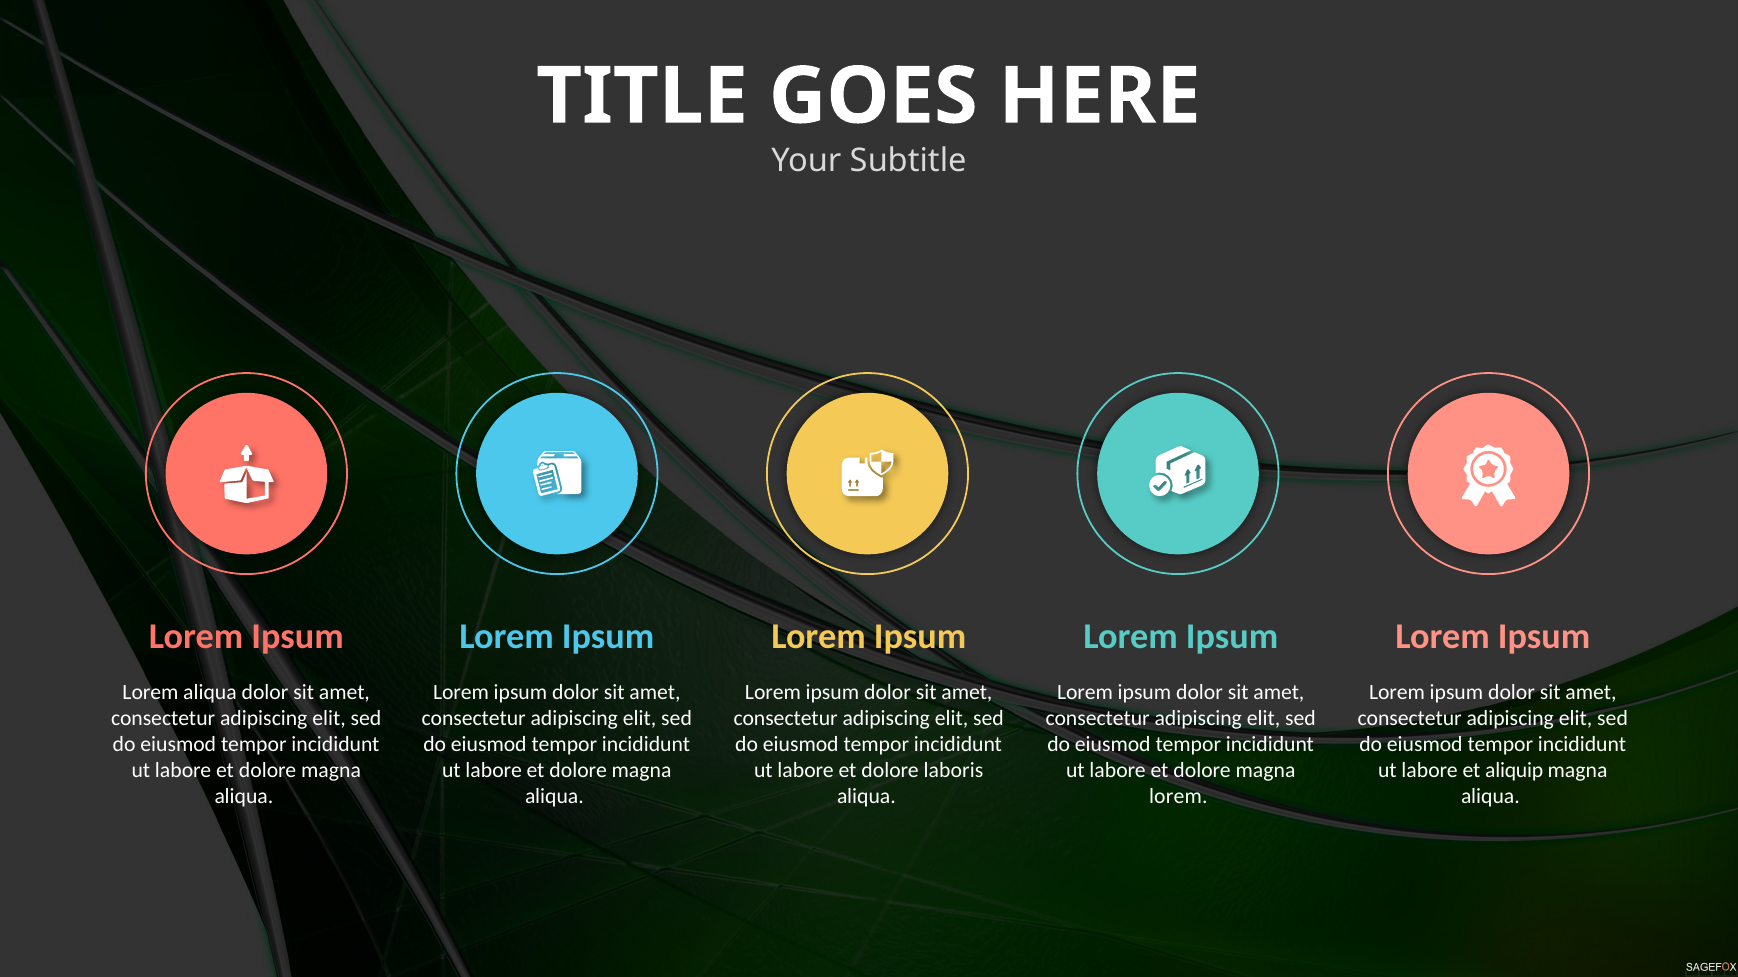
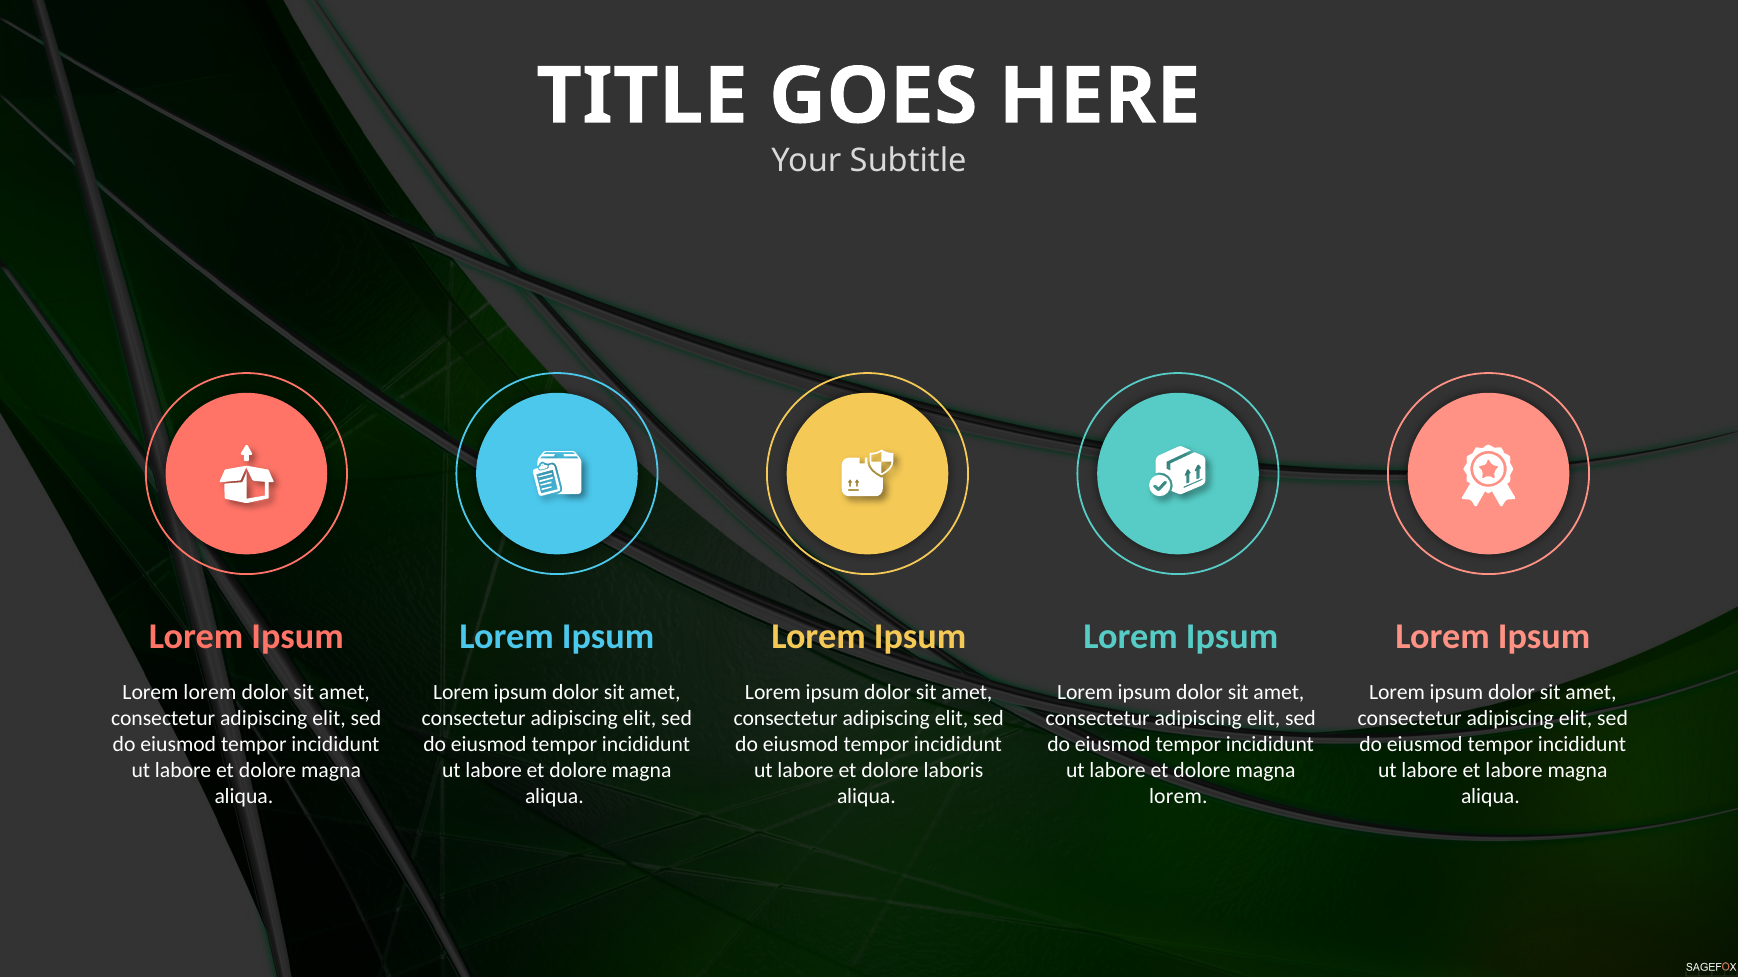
aliqua at (210, 693): aliqua -> lorem
et aliquip: aliquip -> labore
